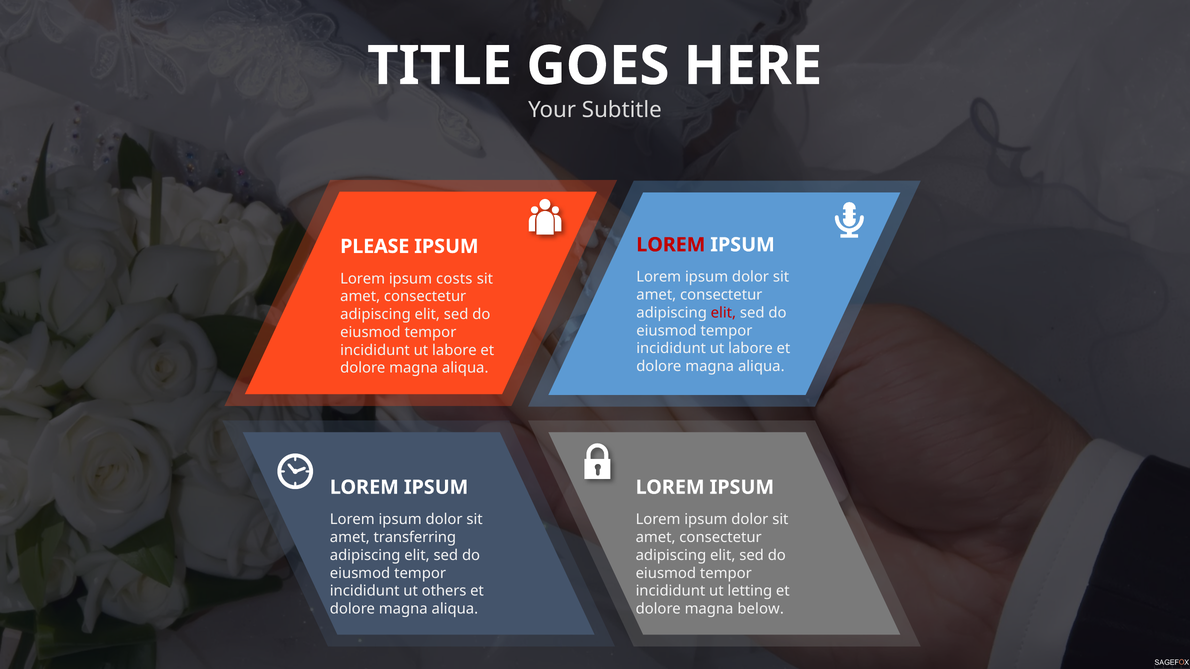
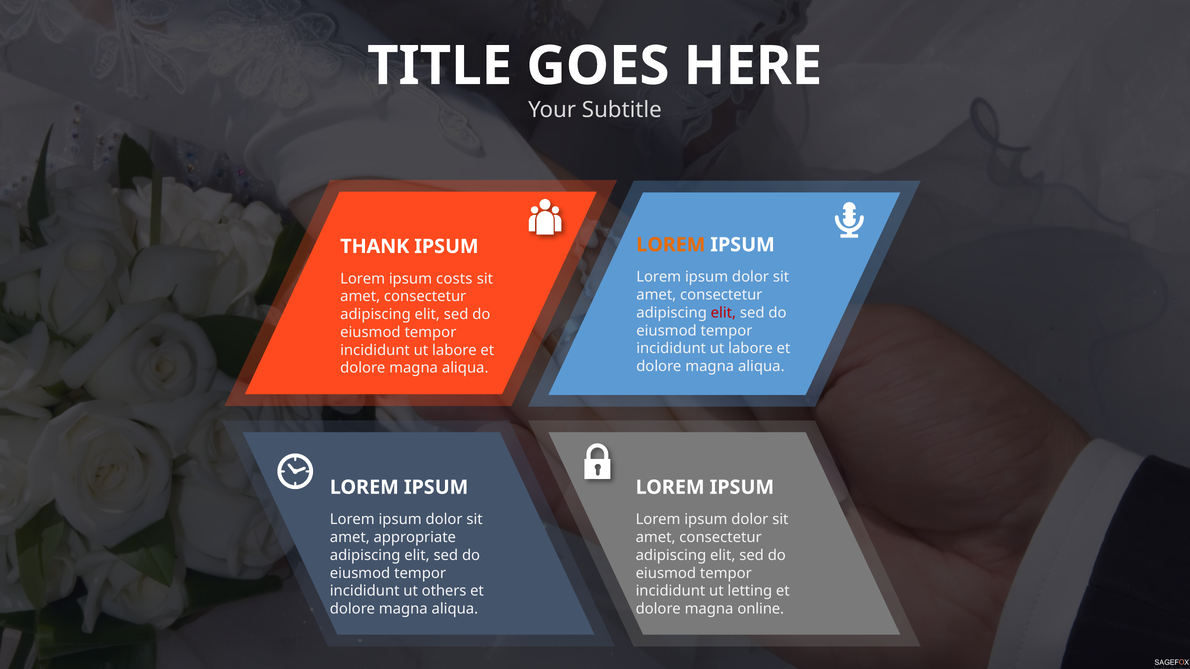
LOREM at (671, 245) colour: red -> orange
PLEASE: PLEASE -> THANK
transferring: transferring -> appropriate
below: below -> online
